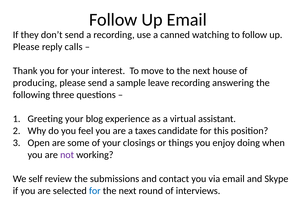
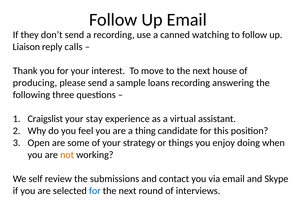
Please at (26, 47): Please -> Liaison
leave: leave -> loans
Greeting: Greeting -> Craigslist
blog: blog -> stay
taxes: taxes -> thing
closings: closings -> strategy
not colour: purple -> orange
